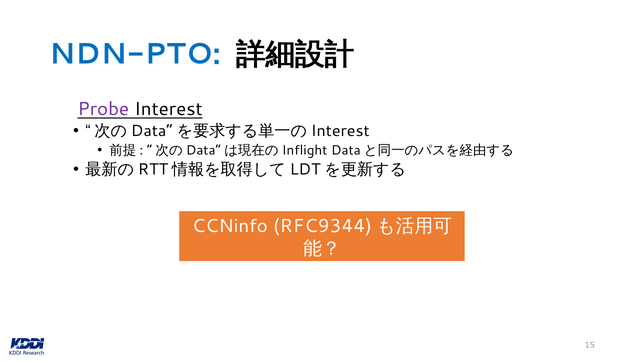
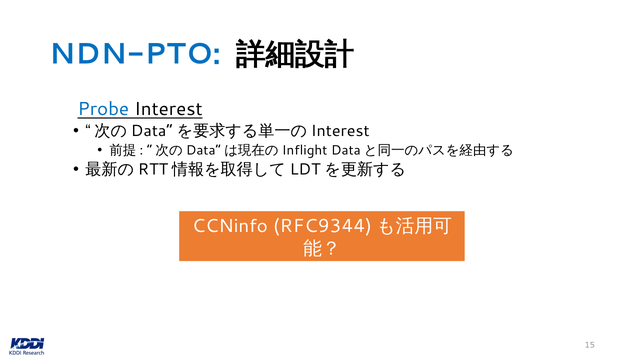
Probe colour: purple -> blue
